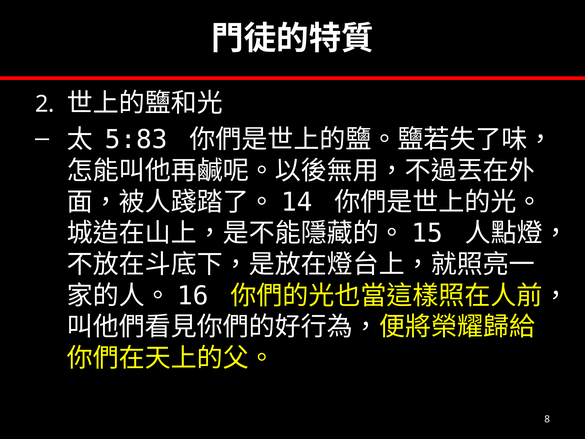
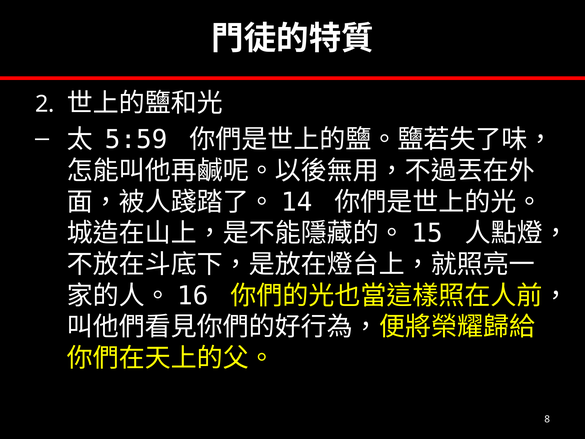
5:83: 5:83 -> 5:59
